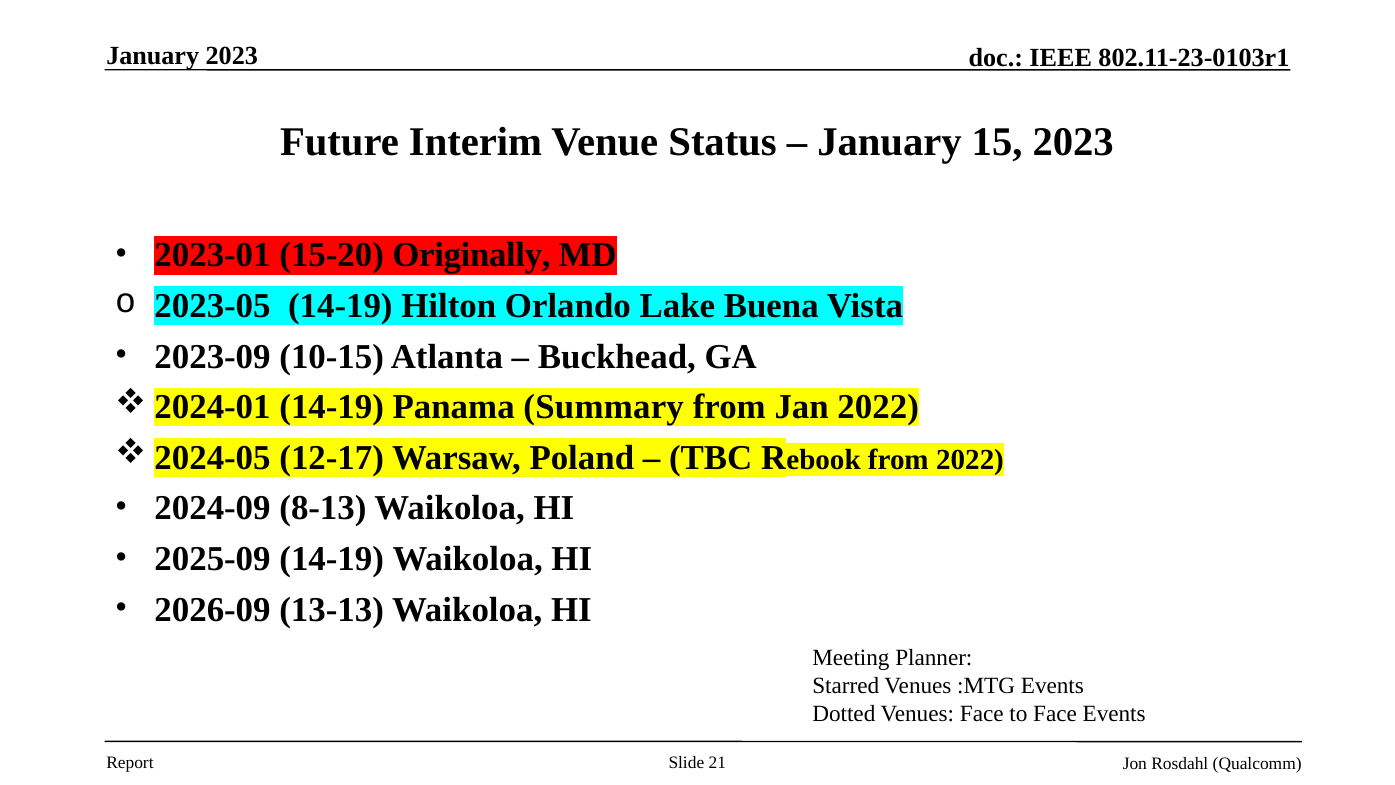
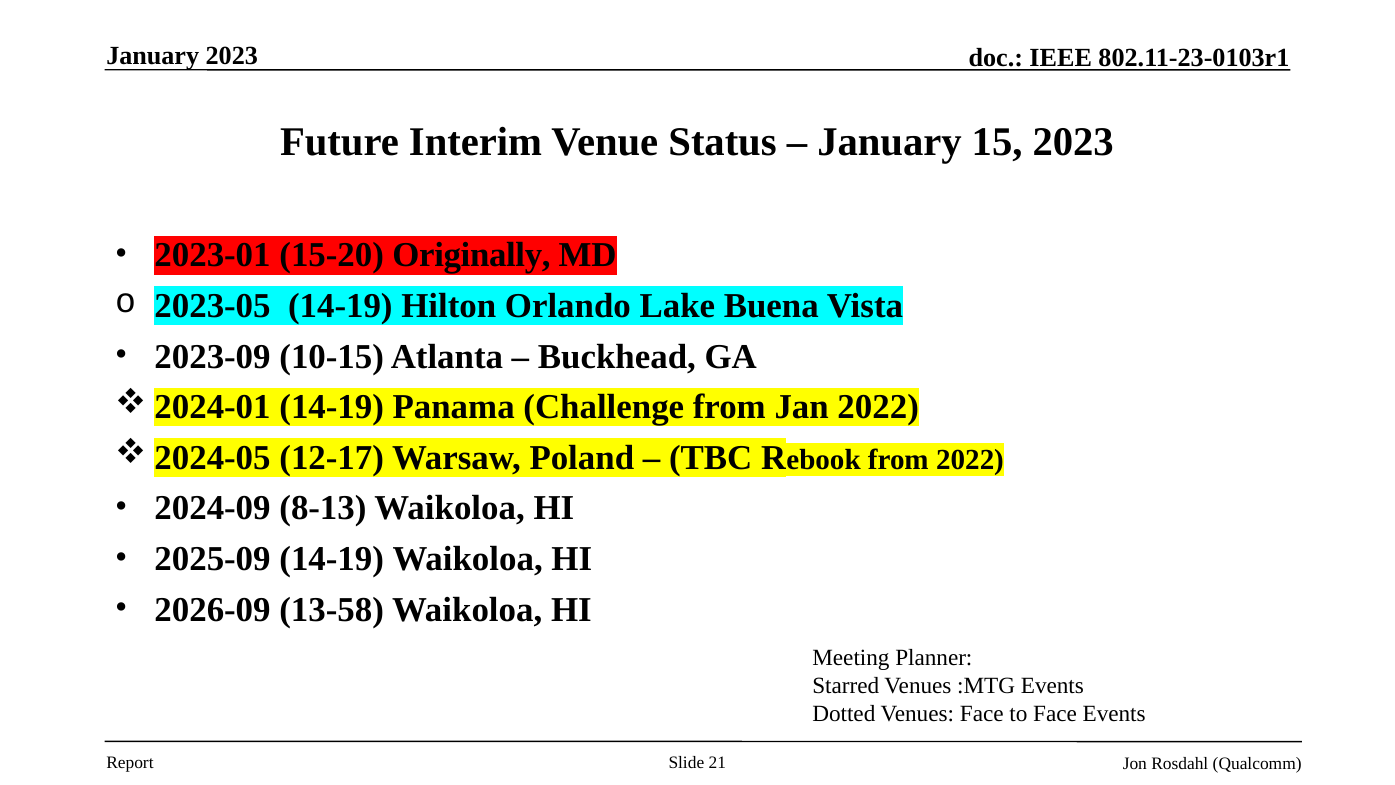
Summary: Summary -> Challenge
13-13: 13-13 -> 13-58
